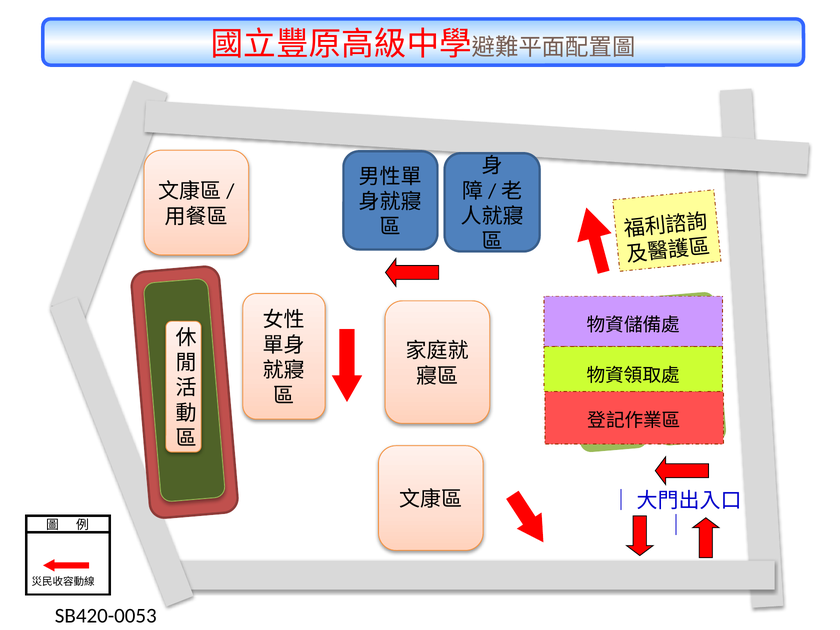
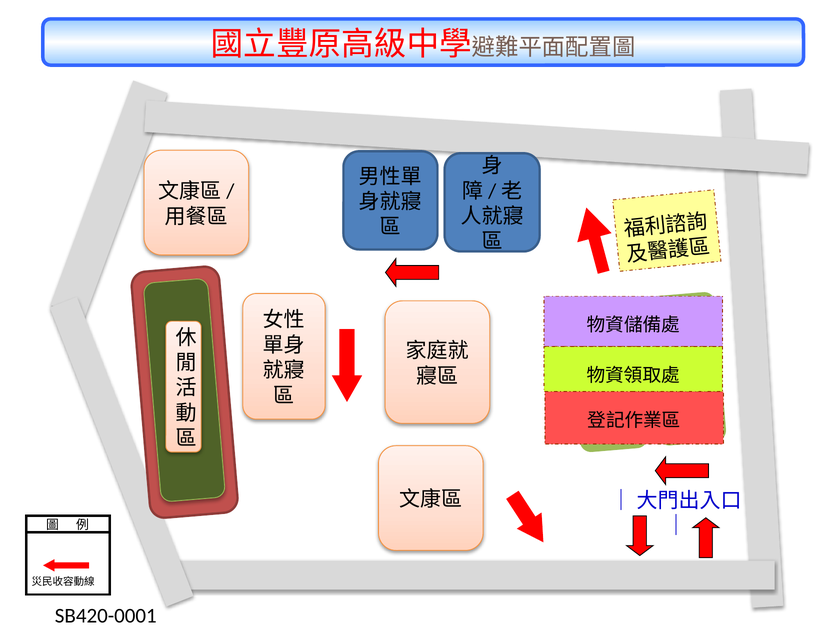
SB420-0053: SB420-0053 -> SB420-0001
